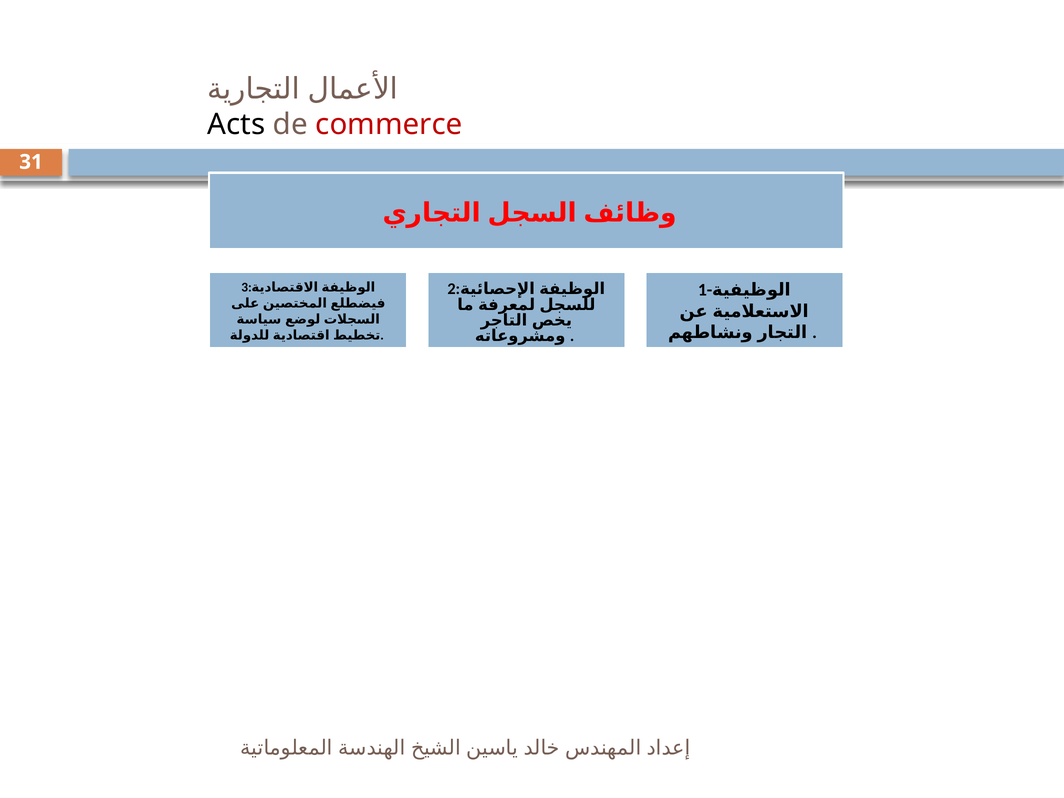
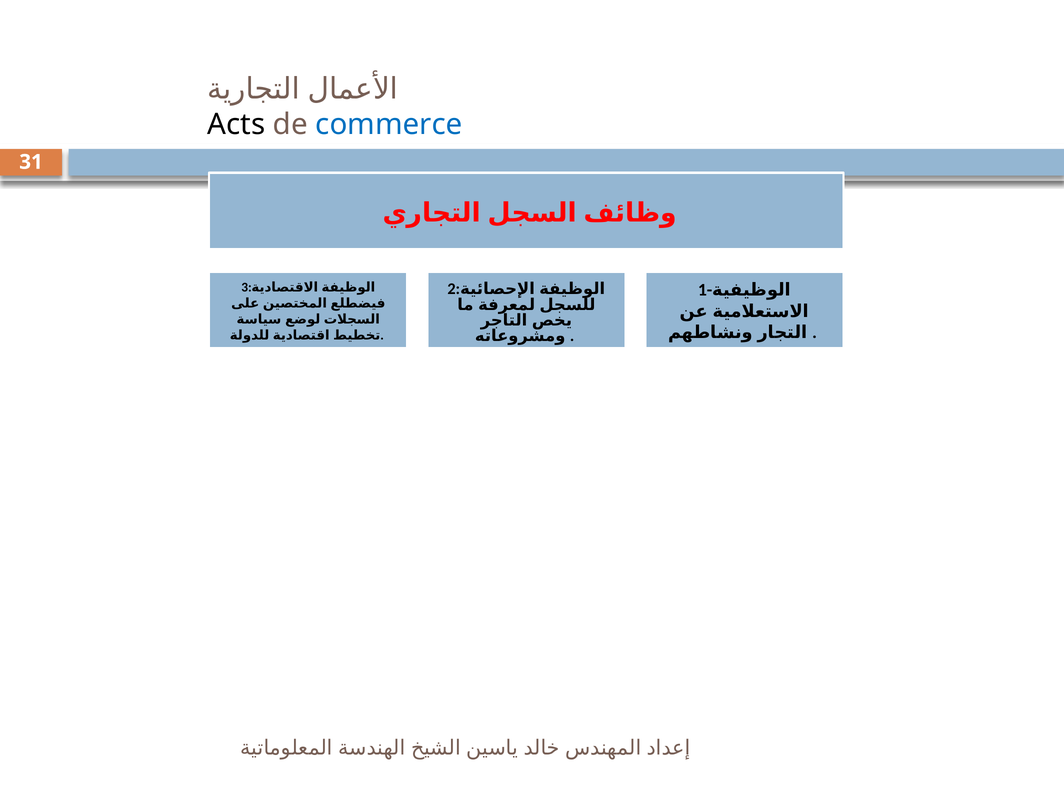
commerce colour: red -> blue
